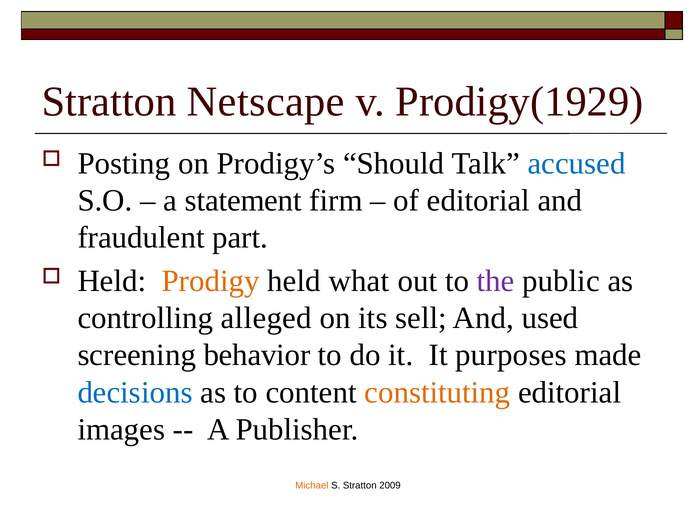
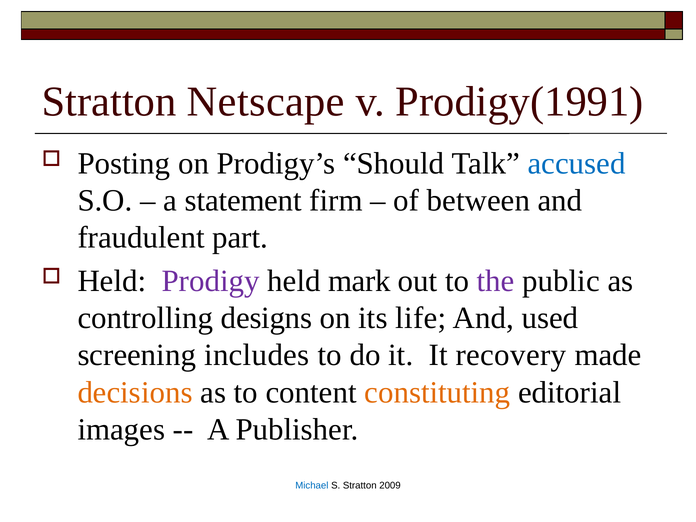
Prodigy(1929: Prodigy(1929 -> Prodigy(1991
of editorial: editorial -> between
Prodigy colour: orange -> purple
what: what -> mark
alleged: alleged -> designs
sell: sell -> life
behavior: behavior -> includes
purposes: purposes -> recovery
decisions colour: blue -> orange
Michael colour: orange -> blue
